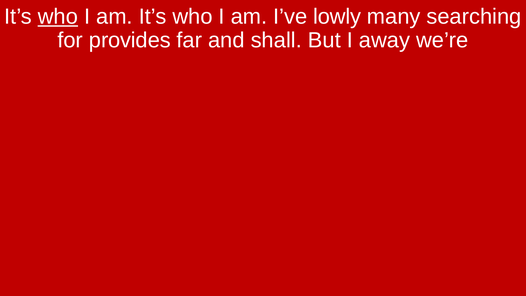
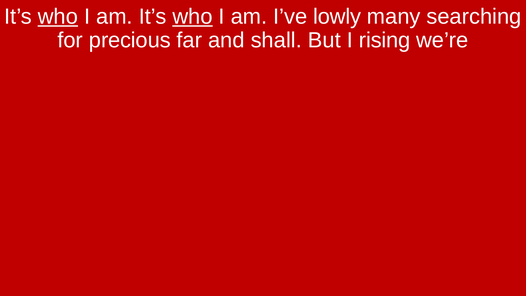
who at (192, 17) underline: none -> present
provides: provides -> precious
away: away -> rising
